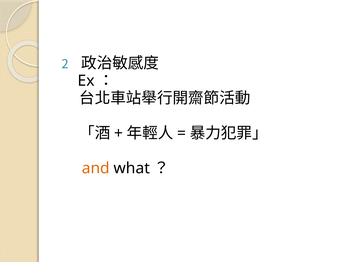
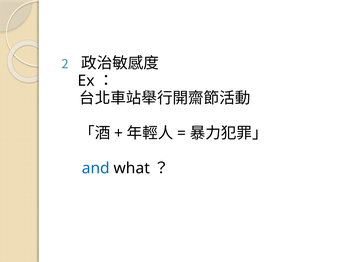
and colour: orange -> blue
